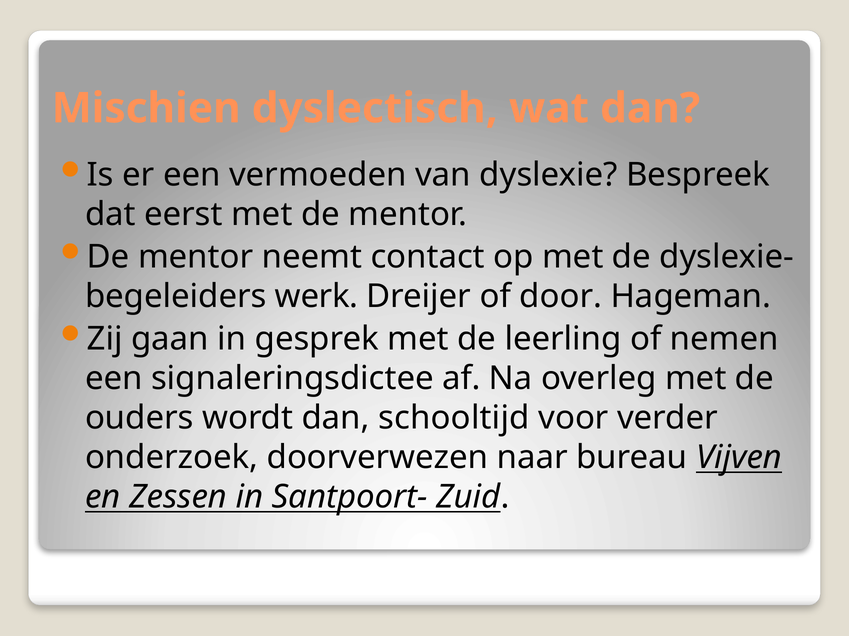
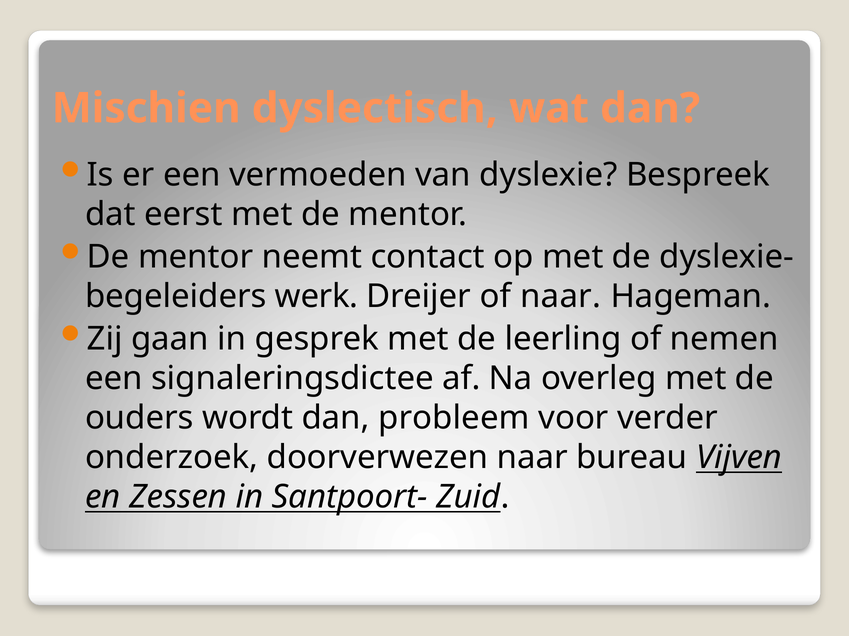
of door: door -> naar
schooltijd: schooltijd -> probleem
